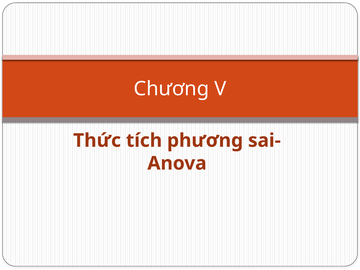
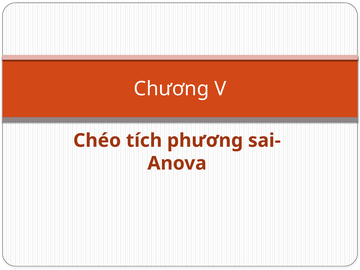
Thức: Thức -> Chéo
